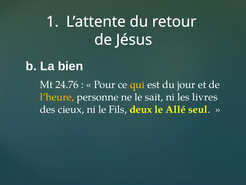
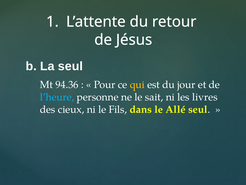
La bien: bien -> seul
24.76: 24.76 -> 94.36
l’heure colour: yellow -> light blue
deux: deux -> dans
